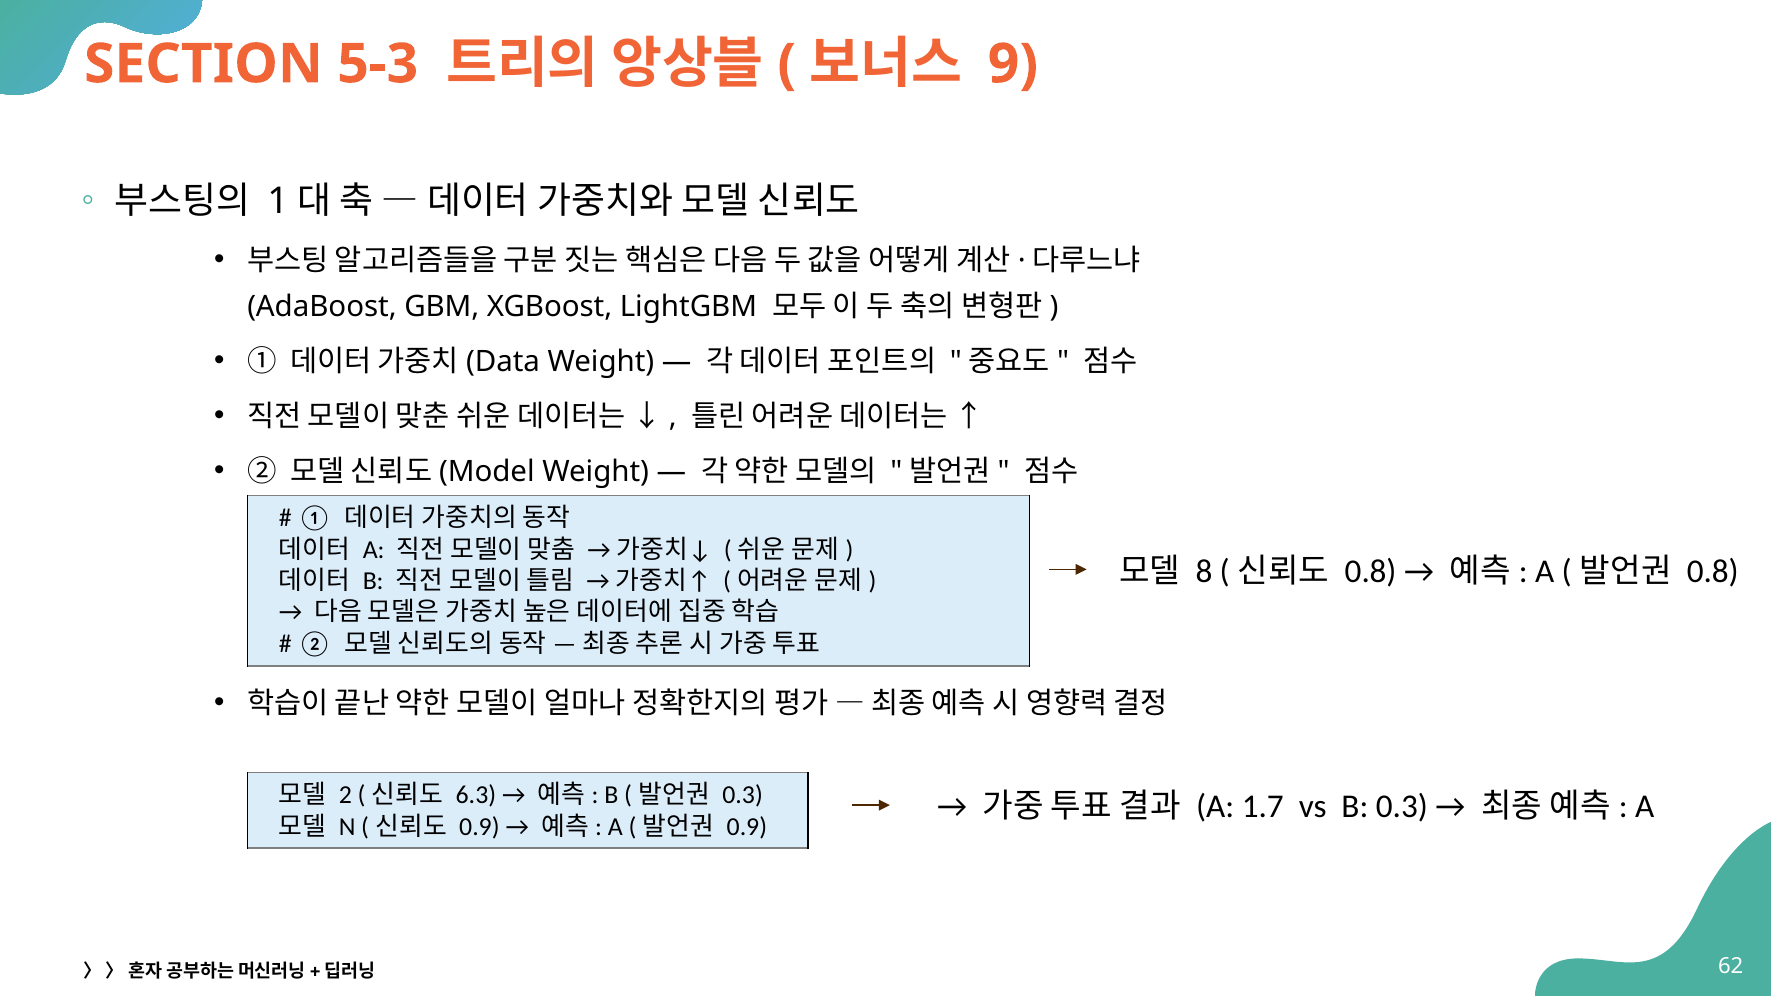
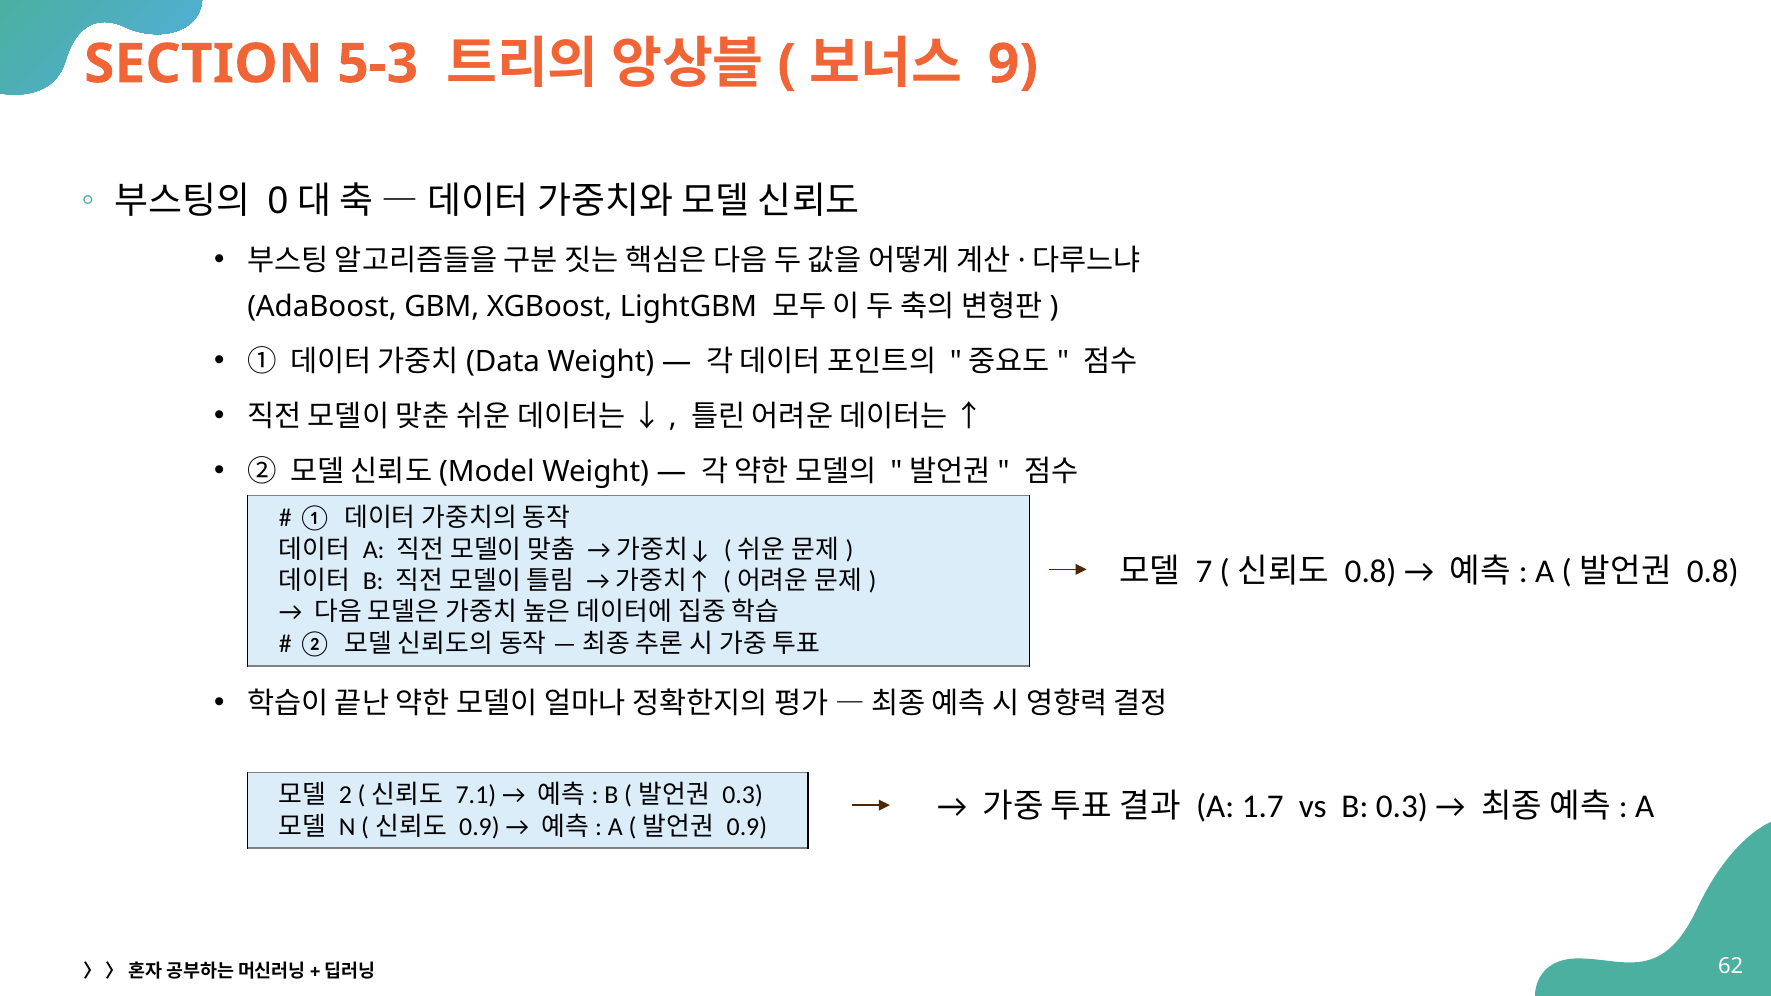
1: 1 -> 0
8: 8 -> 7
6.3: 6.3 -> 7.1
